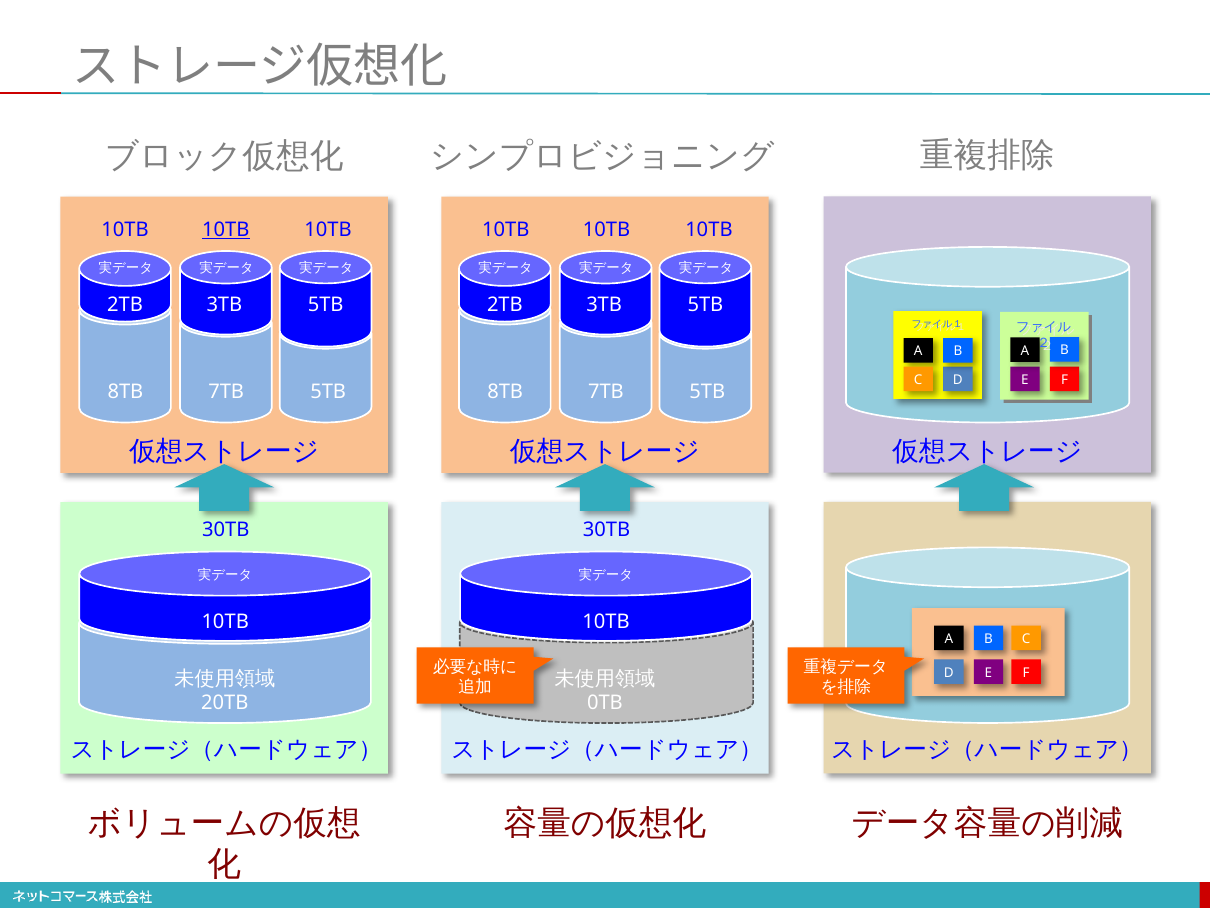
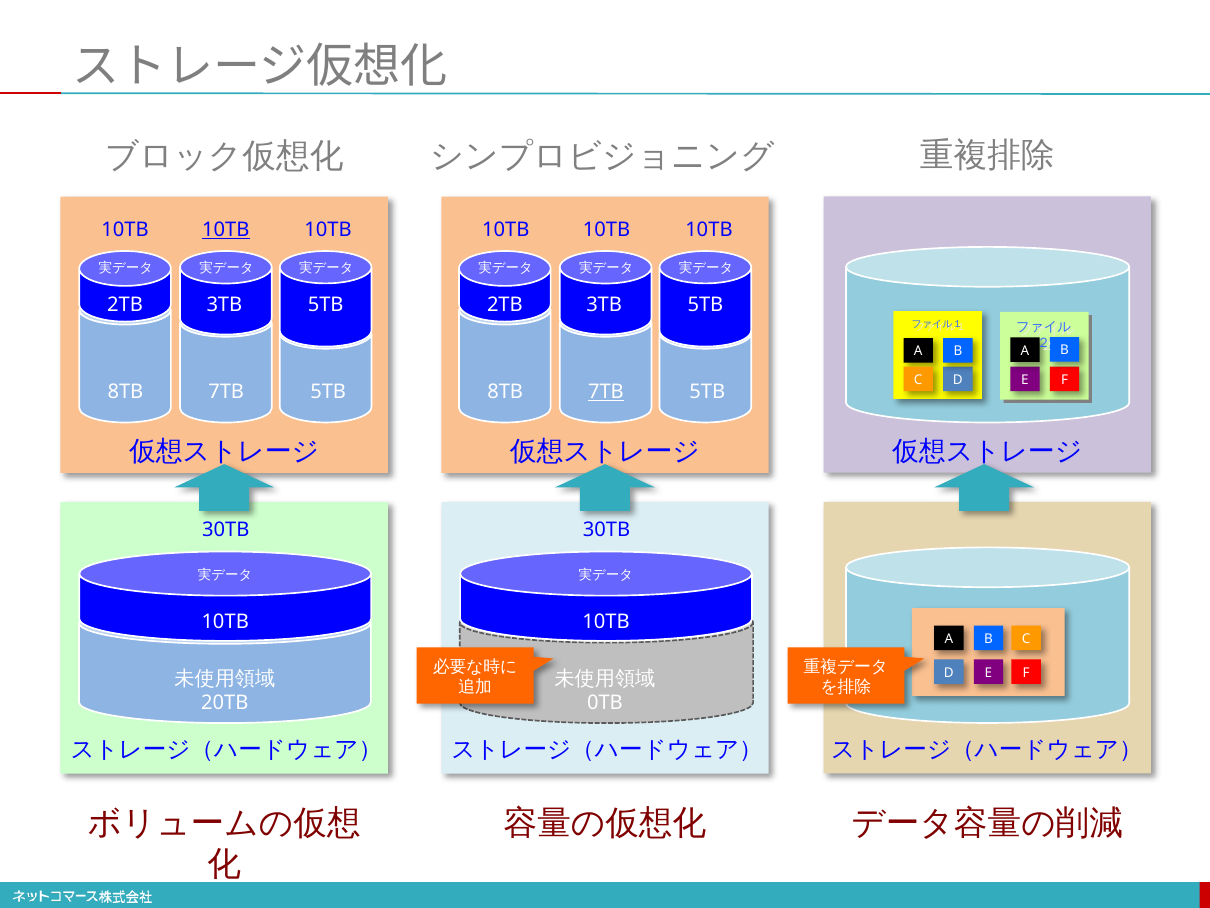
7TB at (606, 391) underline: none -> present
